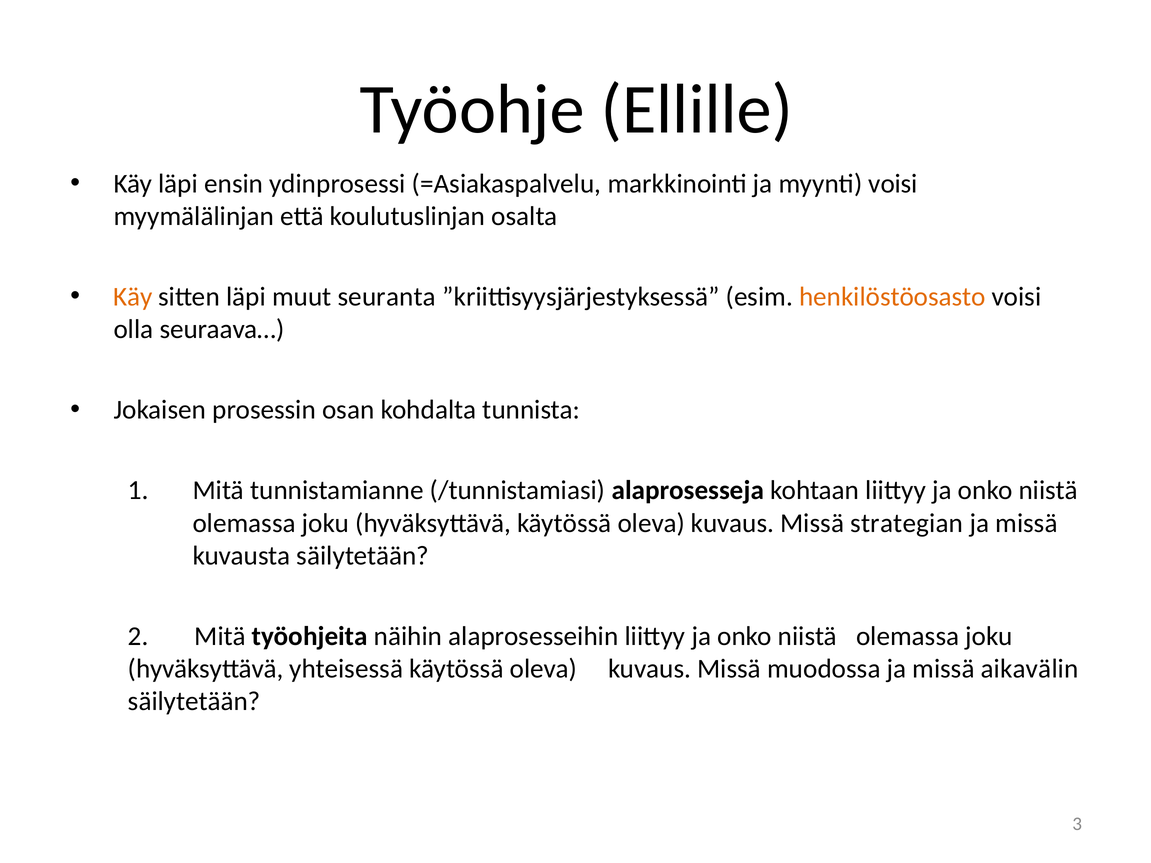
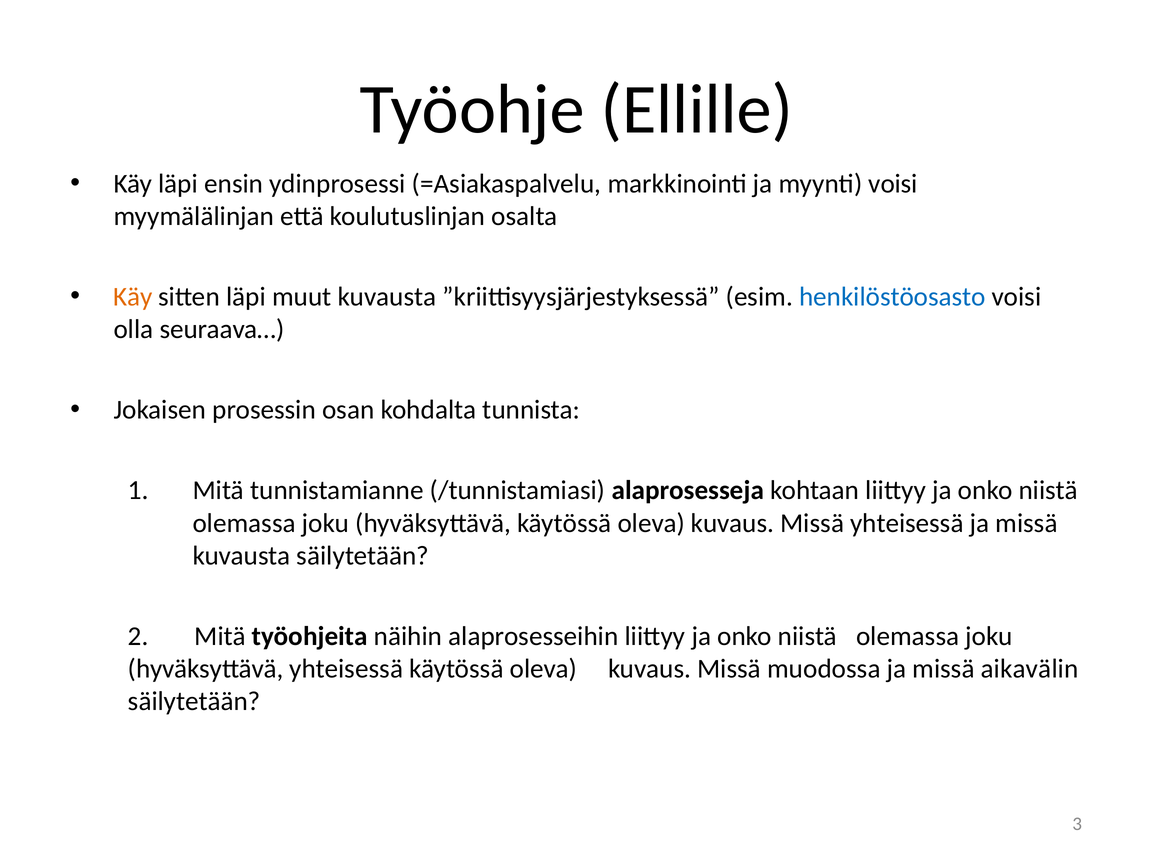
muut seuranta: seuranta -> kuvausta
henkilöstöosasto colour: orange -> blue
Missä strategian: strategian -> yhteisessä
